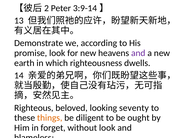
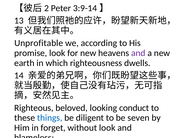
Demonstrate: Demonstrate -> Unprofitable
seventy: seventy -> conduct
things colour: orange -> blue
ought: ought -> seven
